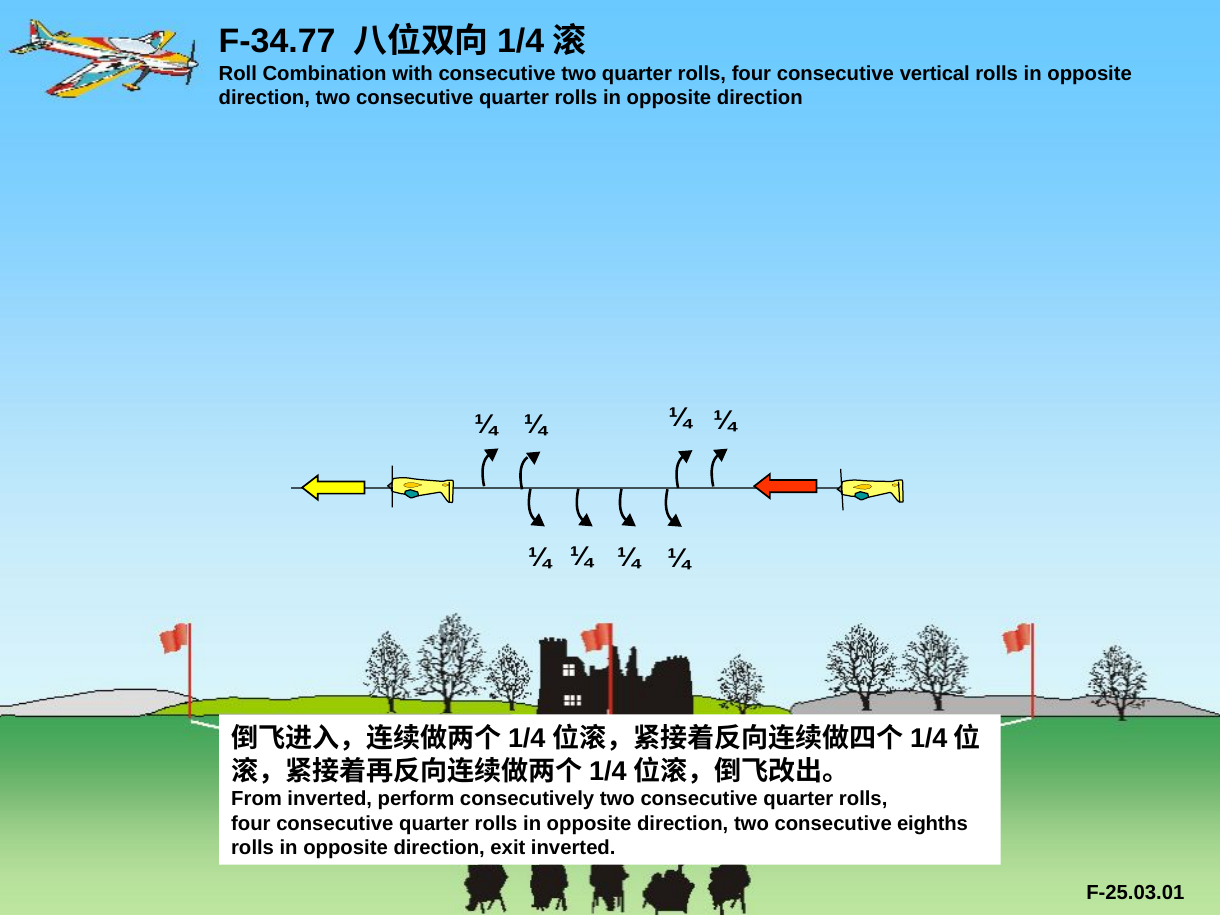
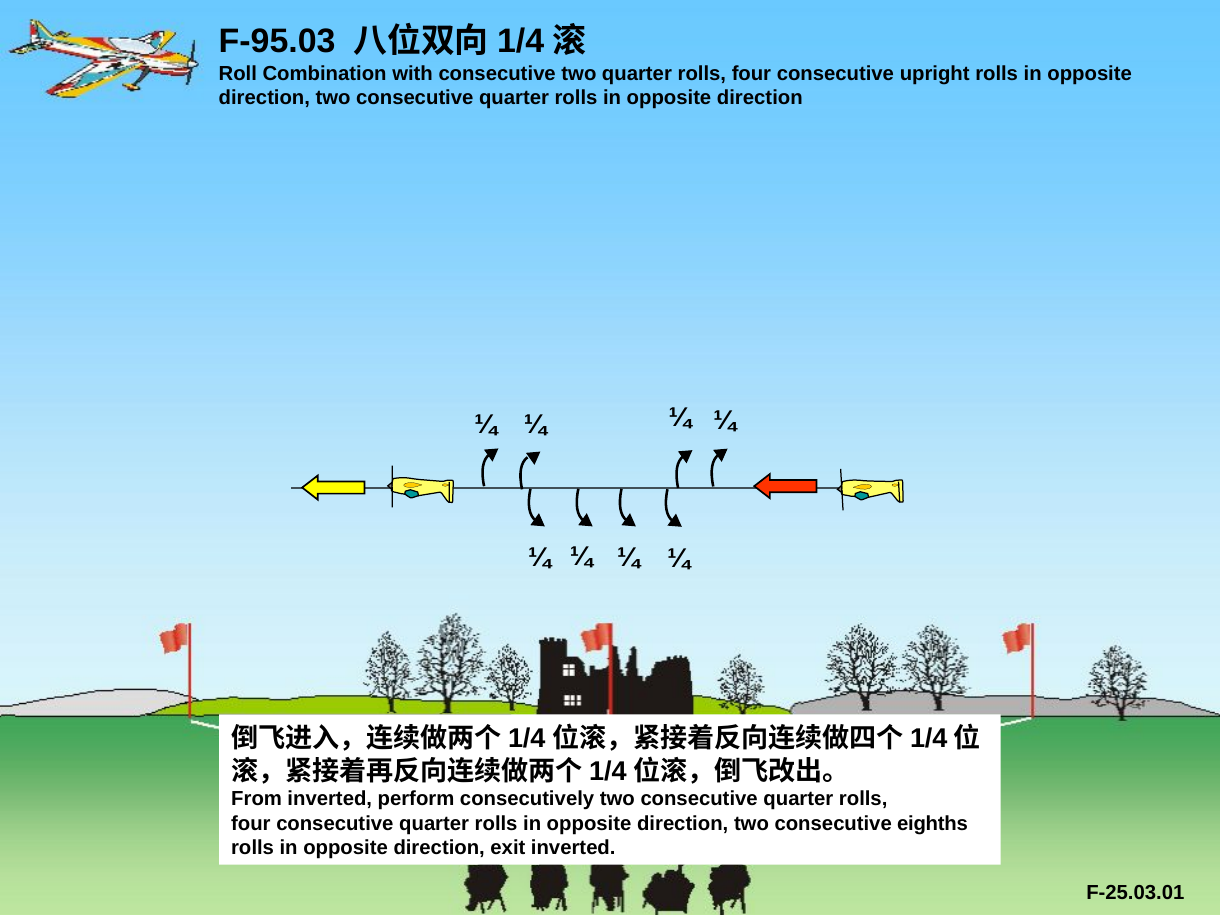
F-34.77: F-34.77 -> F-95.03
vertical: vertical -> upright
